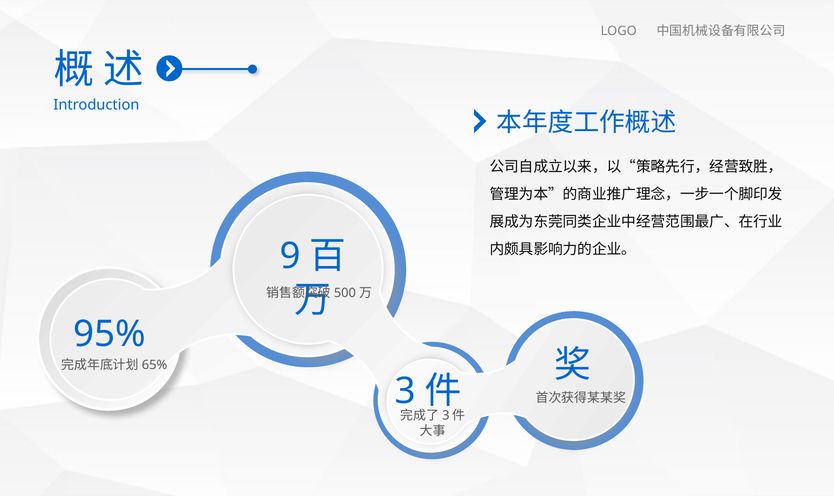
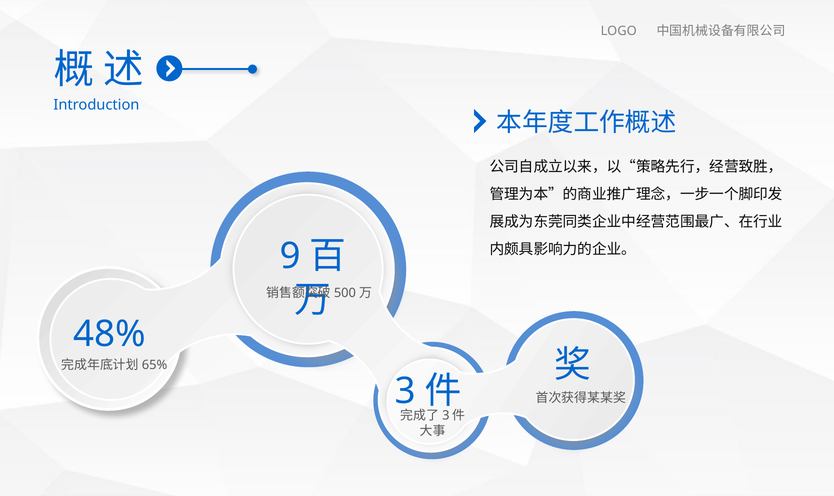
95%: 95% -> 48%
